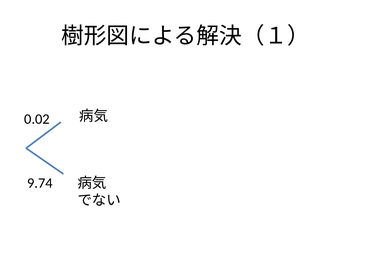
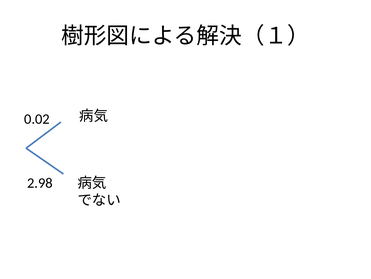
9.74: 9.74 -> 2.98
